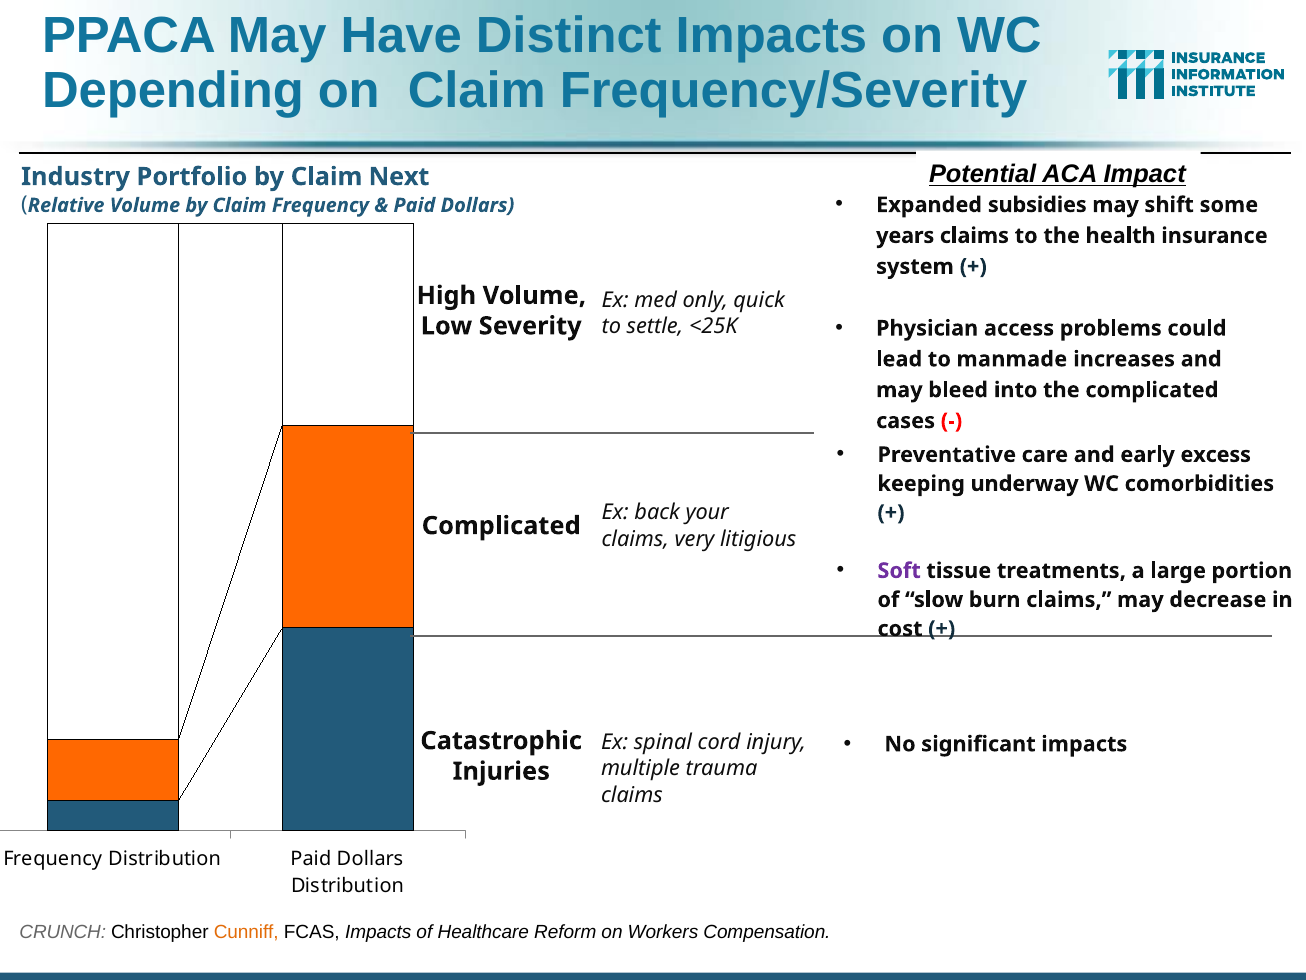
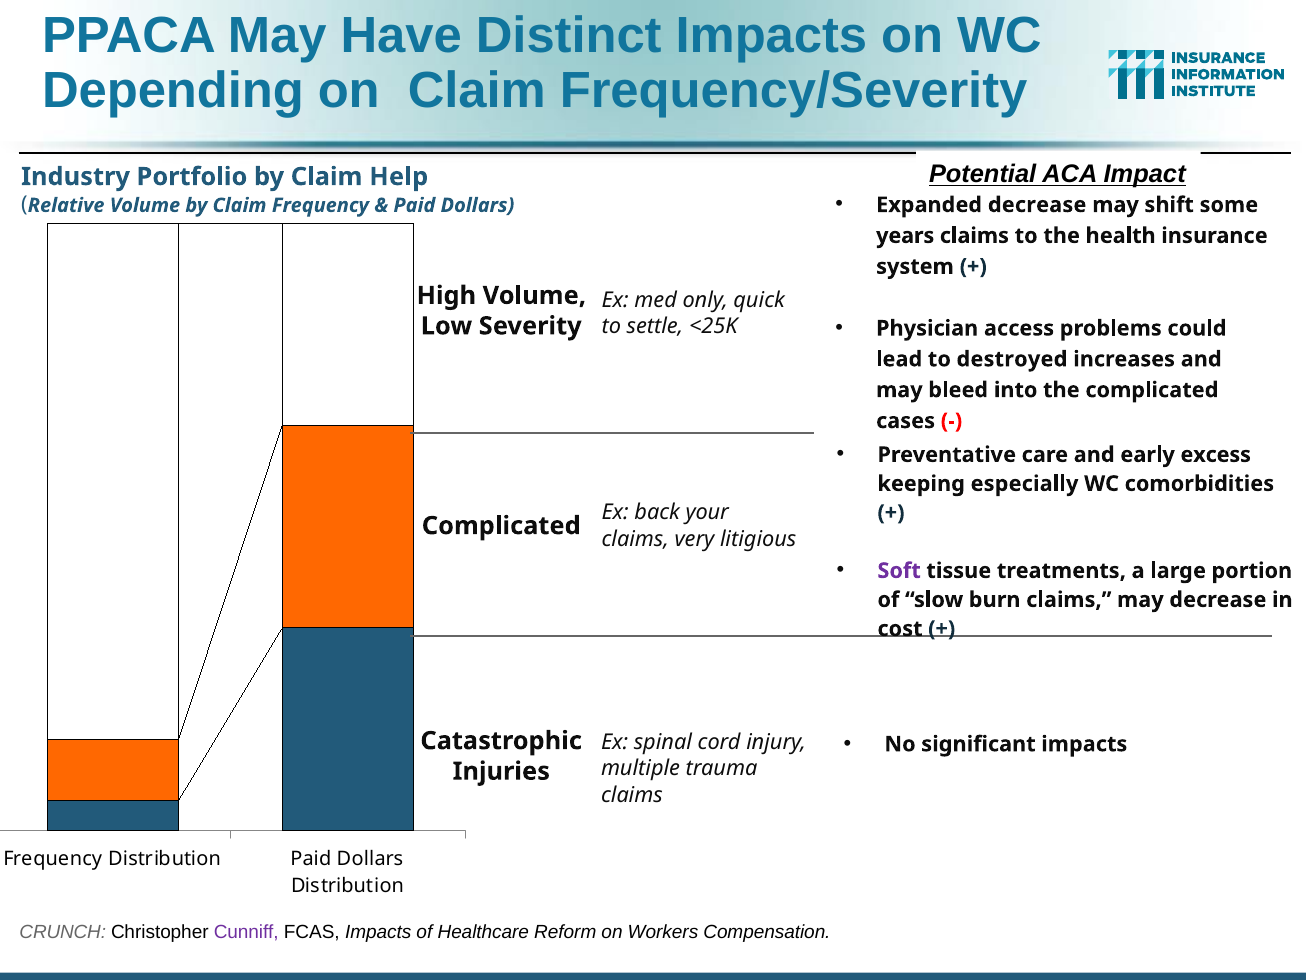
Next: Next -> Help
Expanded subsidies: subsidies -> decrease
manmade: manmade -> destroyed
underway: underway -> especially
Cunniff colour: orange -> purple
